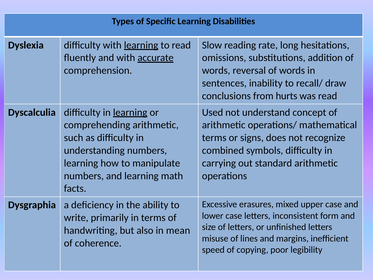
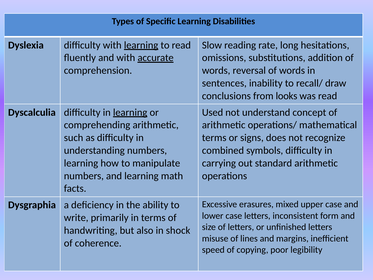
hurts: hurts -> looks
mean: mean -> shock
